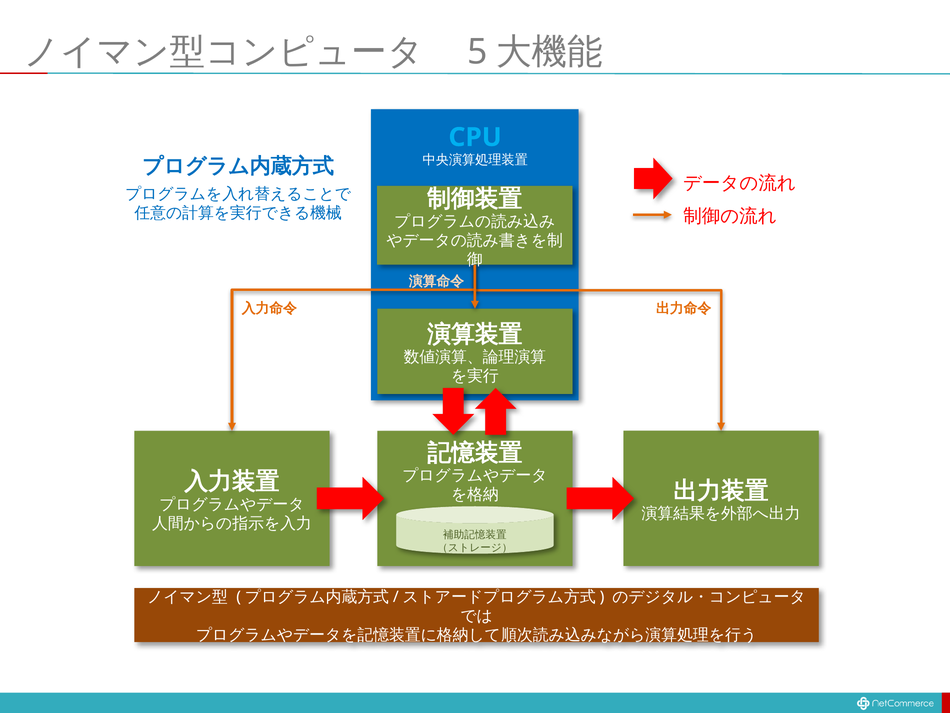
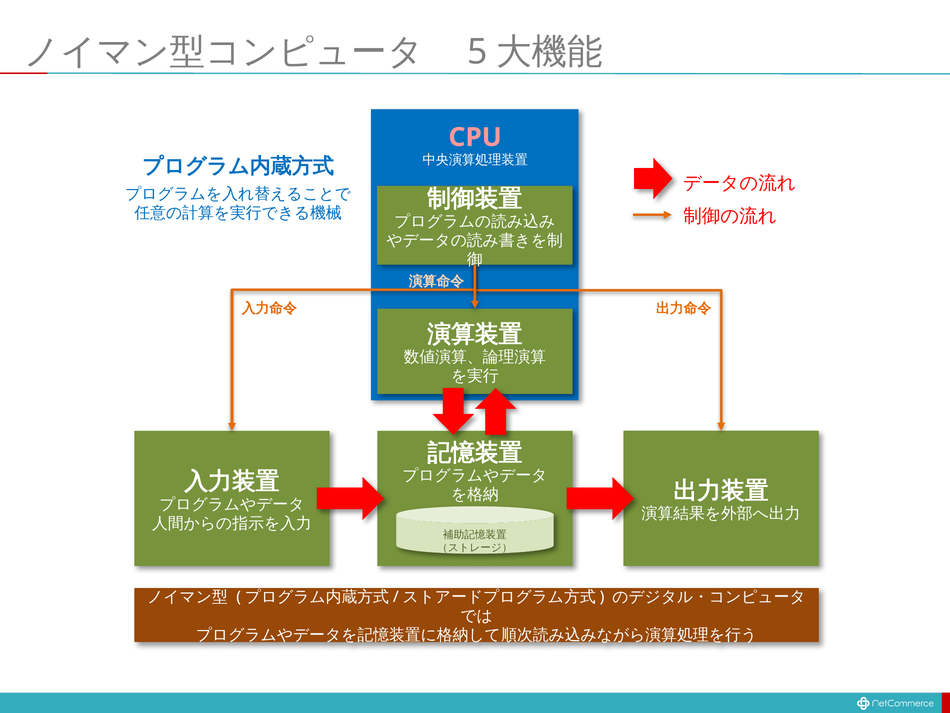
CPU colour: light blue -> pink
